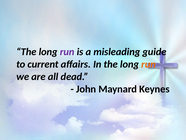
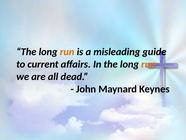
run at (67, 52) colour: purple -> orange
